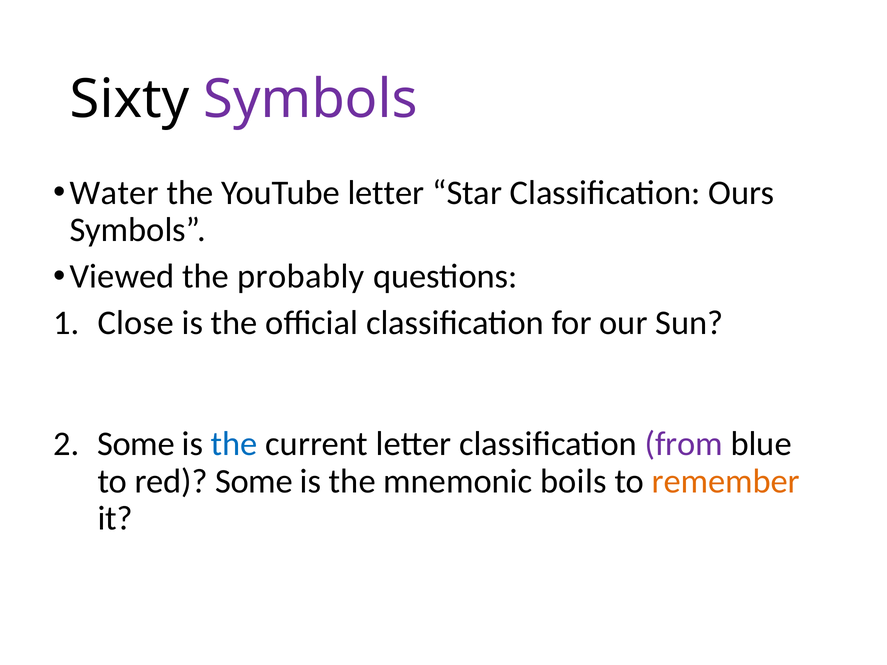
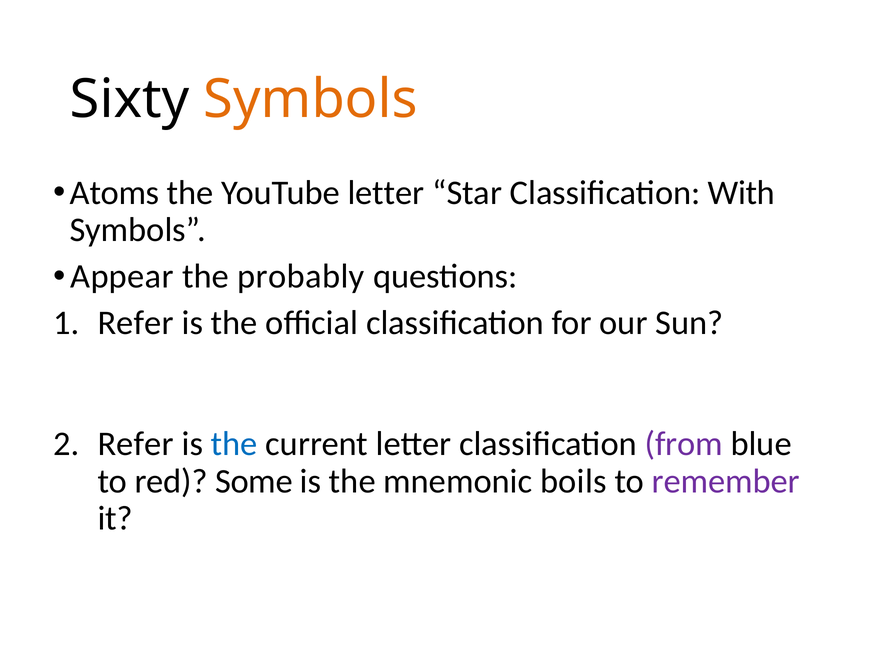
Symbols at (311, 99) colour: purple -> orange
Water: Water -> Atoms
Ours: Ours -> With
Viewed: Viewed -> Appear
Close at (136, 323): Close -> Refer
Some at (136, 444): Some -> Refer
remember colour: orange -> purple
